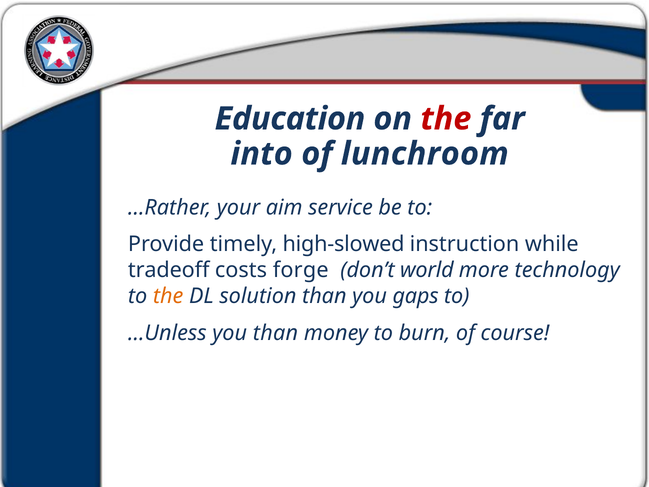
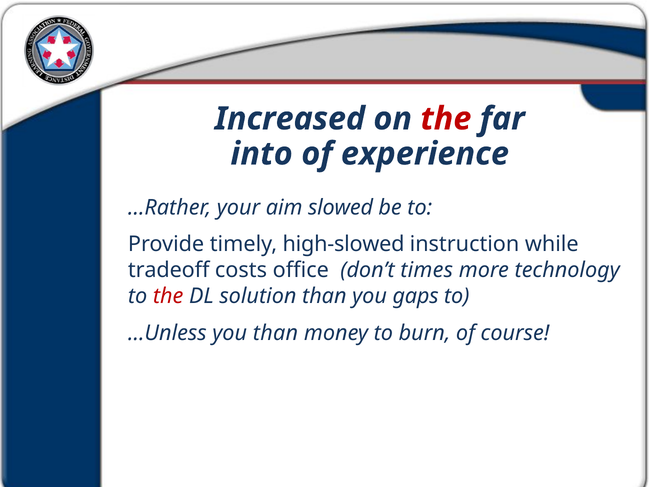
Education: Education -> Increased
lunchroom: lunchroom -> experience
service: service -> slowed
forge: forge -> office
world: world -> times
the at (168, 296) colour: orange -> red
